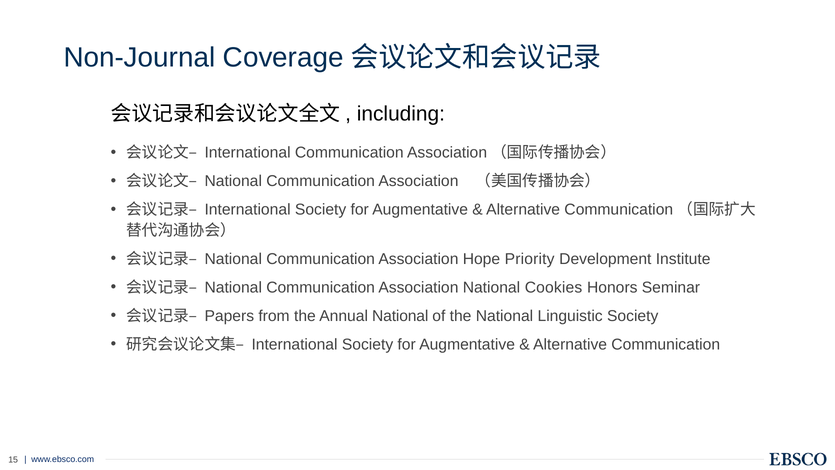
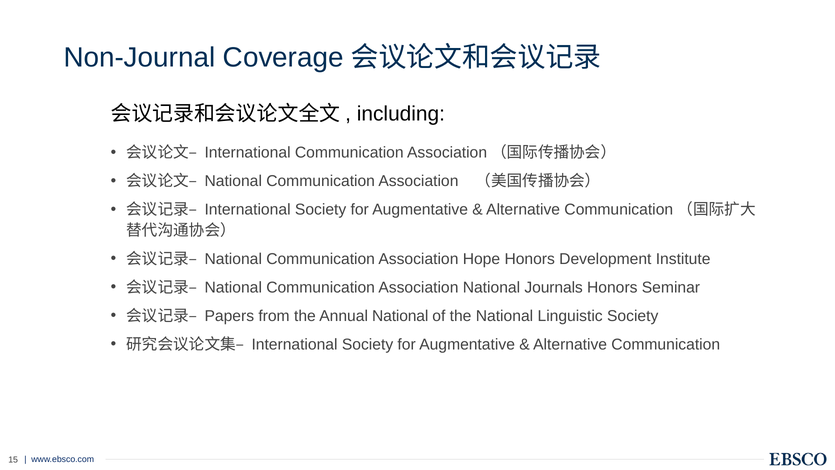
Hope Priority: Priority -> Honors
Cookies: Cookies -> Journals
